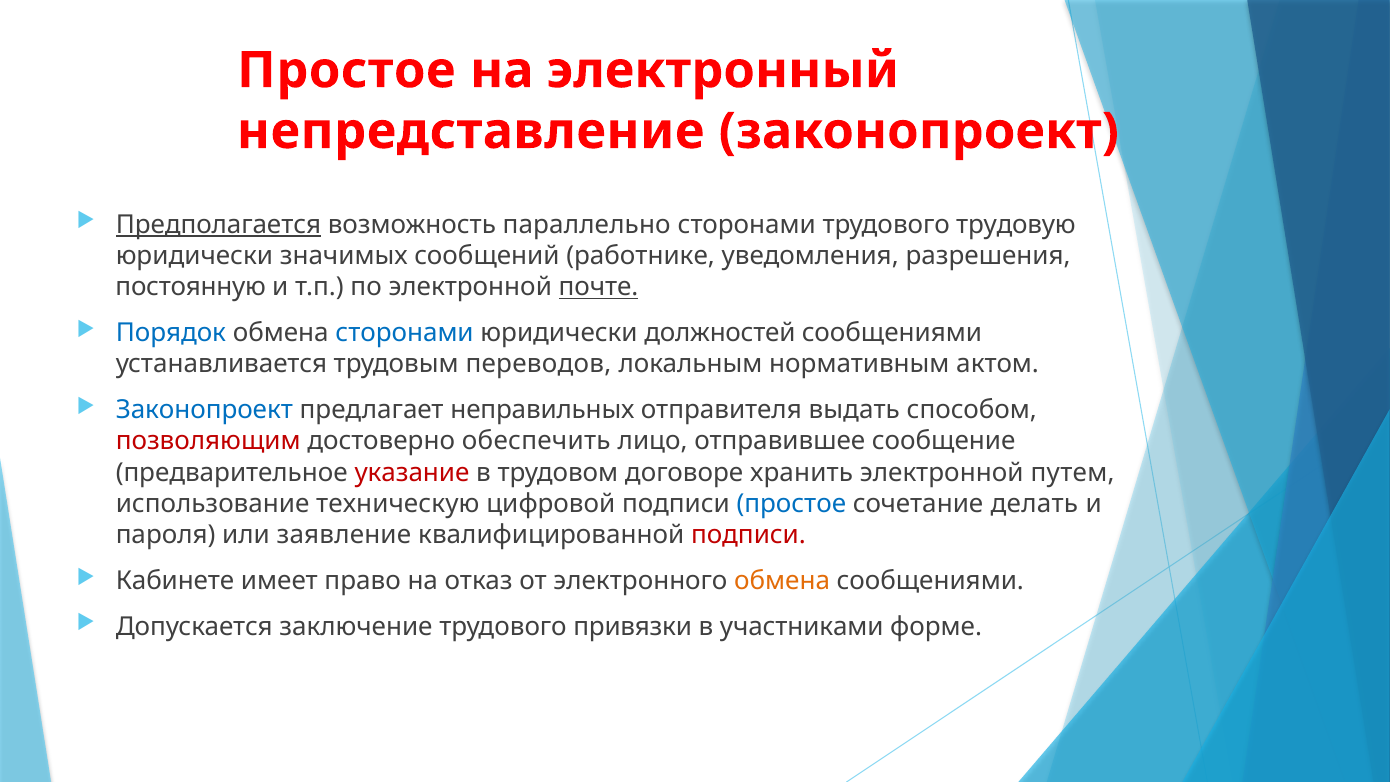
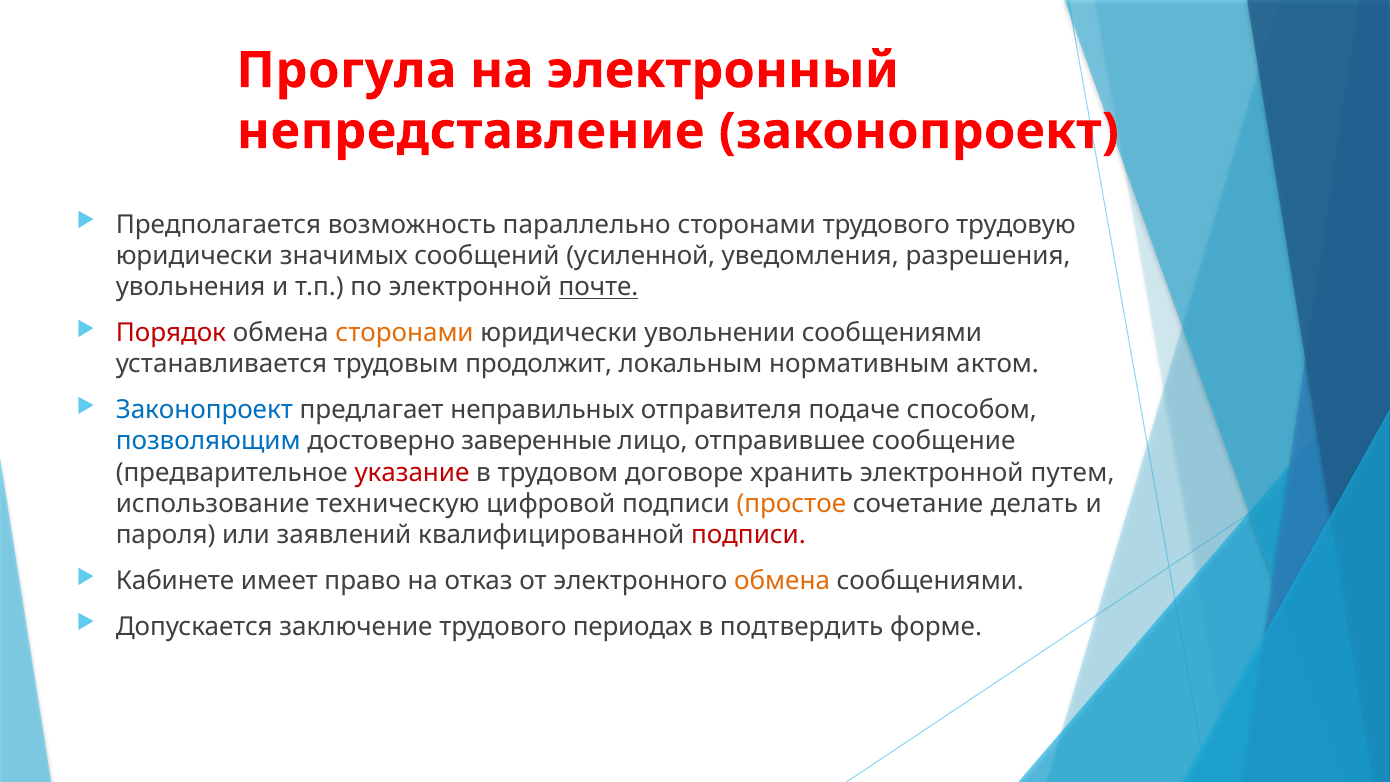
Простое at (346, 70): Простое -> Прогула
Предполагается underline: present -> none
работнике: работнике -> усиленной
постоянную: постоянную -> увольнения
Порядок colour: blue -> red
сторонами at (405, 333) colour: blue -> orange
должностей: должностей -> увольнении
переводов: переводов -> продолжит
выдать: выдать -> подаче
позволяющим colour: red -> blue
обеспечить: обеспечить -> заверенные
простое at (791, 504) colour: blue -> orange
заявление: заявление -> заявлений
привязки: привязки -> периодах
участниками: участниками -> подтвердить
